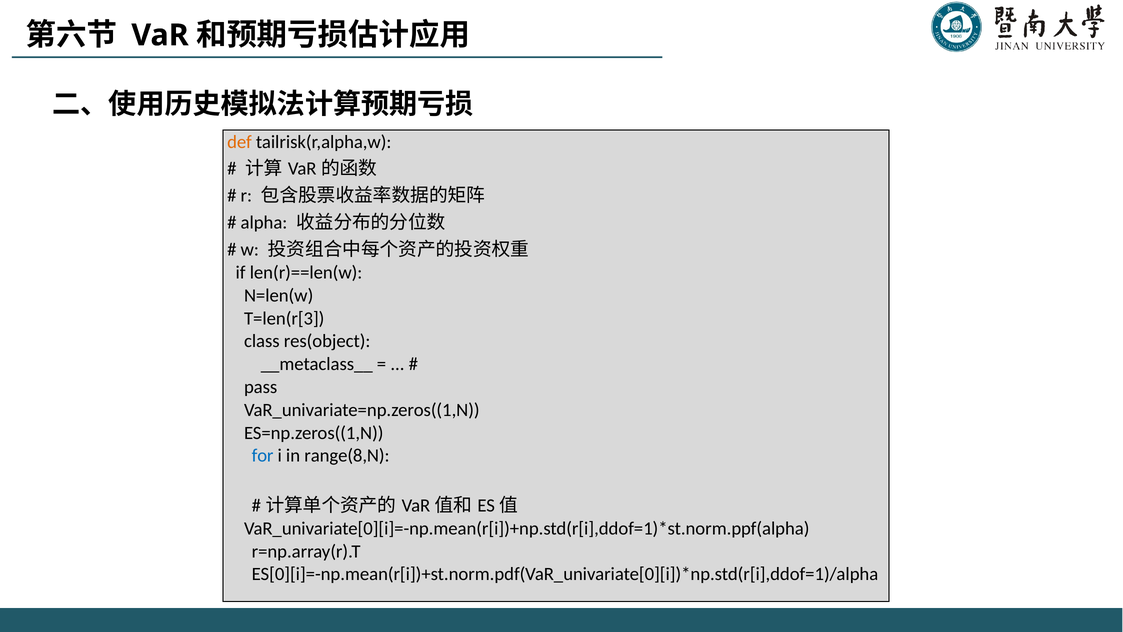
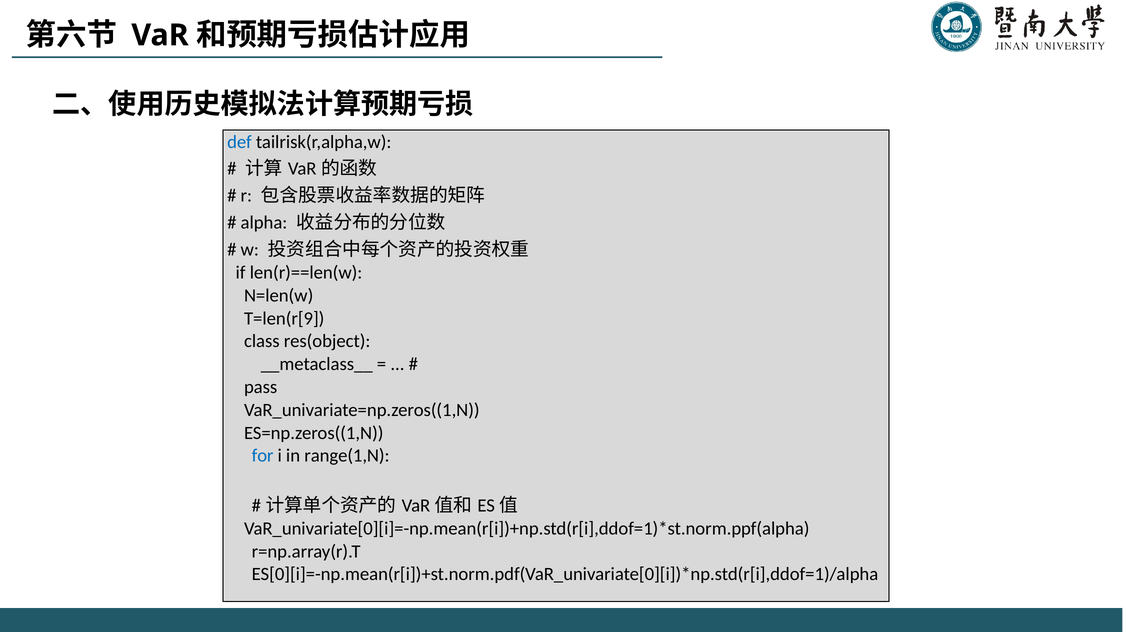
def colour: orange -> blue
T=len(r[3: T=len(r[3 -> T=len(r[9
range(8,N: range(8,N -> range(1,N
